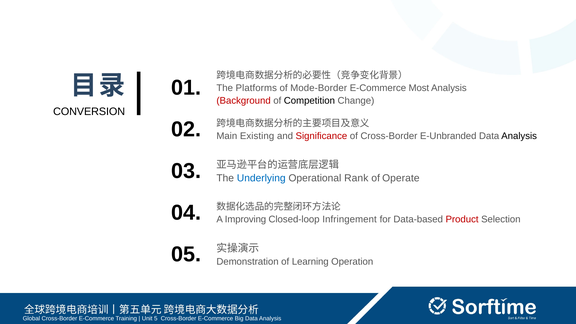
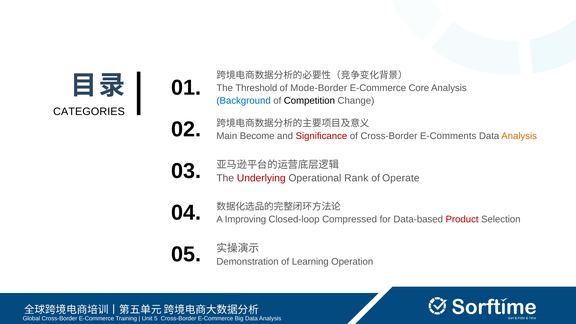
Platforms: Platforms -> Threshold
Most: Most -> Core
Background colour: red -> blue
CONVERSION: CONVERSION -> CATEGORIES
Existing: Existing -> Become
E-Unbranded: E-Unbranded -> E-Comments
Analysis at (519, 136) colour: black -> orange
Underlying colour: blue -> red
Infringement: Infringement -> Compressed
